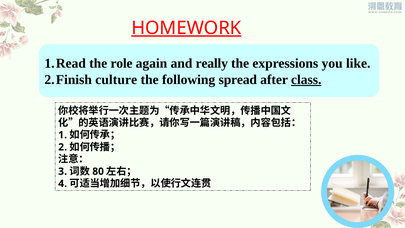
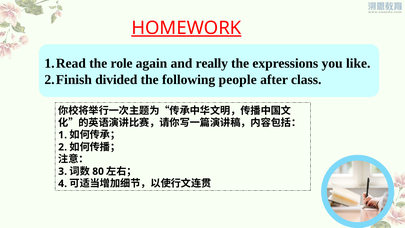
culture: culture -> divided
spread: spread -> people
class underline: present -> none
